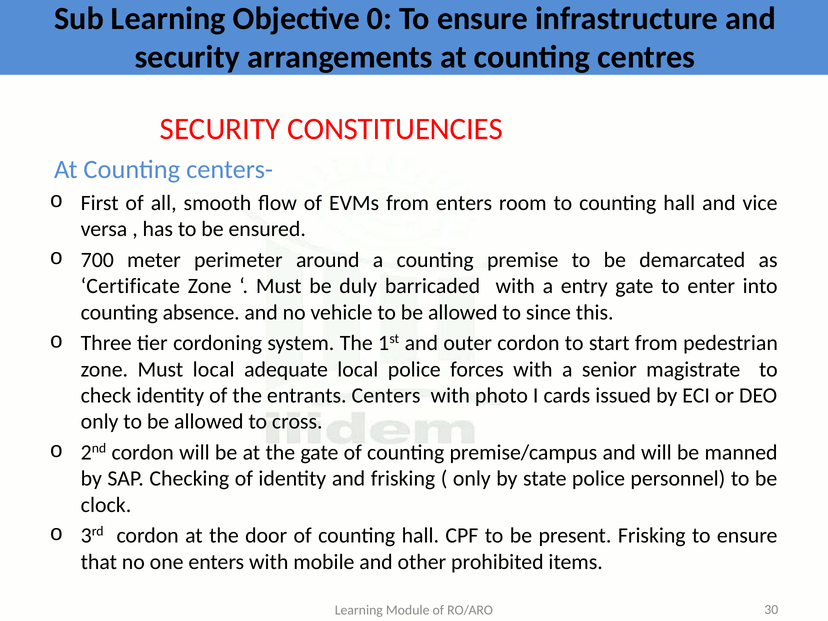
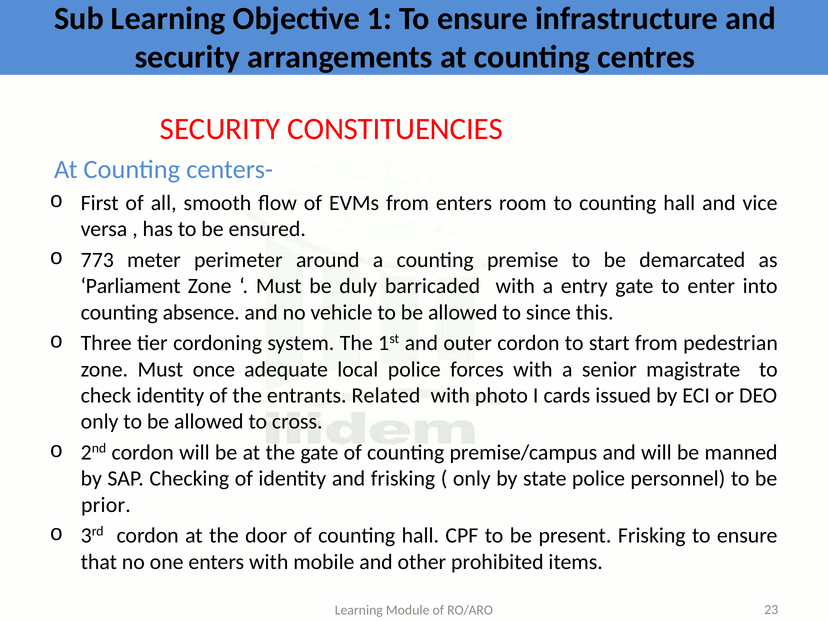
0: 0 -> 1
700: 700 -> 773
Certificate: Certificate -> Parliament
Must local: local -> once
Centers: Centers -> Related
clock: clock -> prior
30: 30 -> 23
